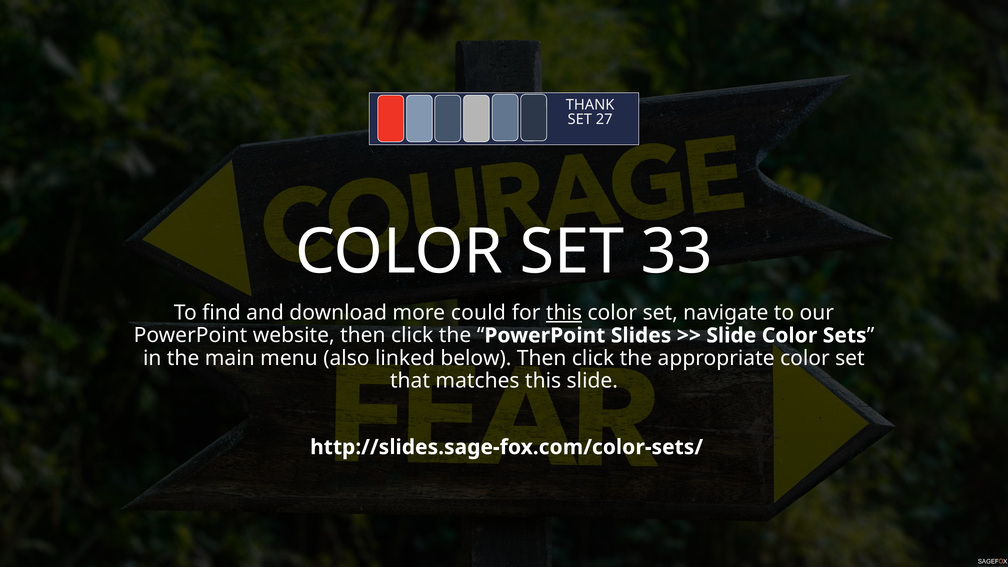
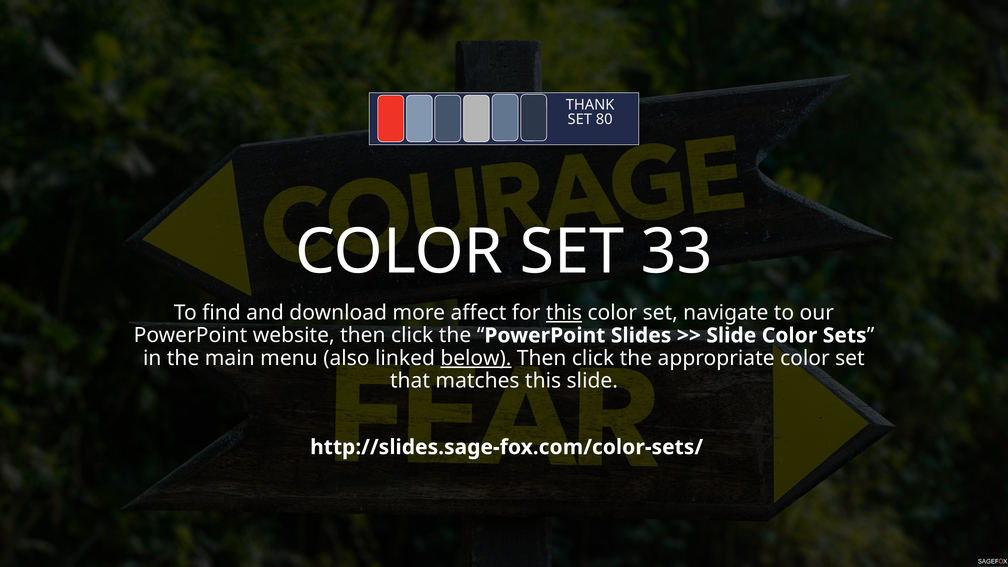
27: 27 -> 80
could: could -> affect
below underline: none -> present
